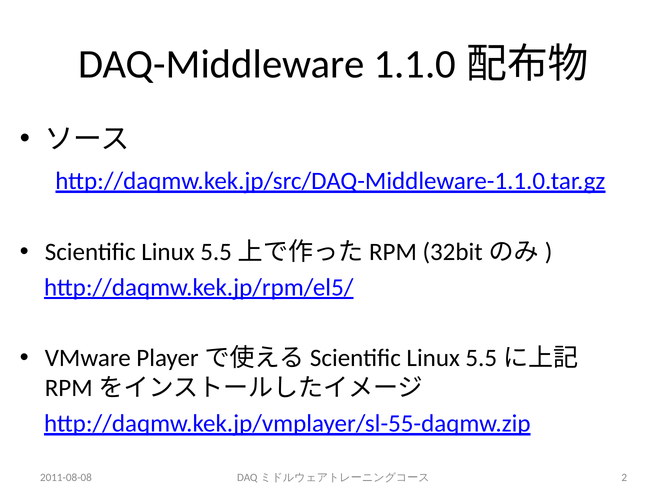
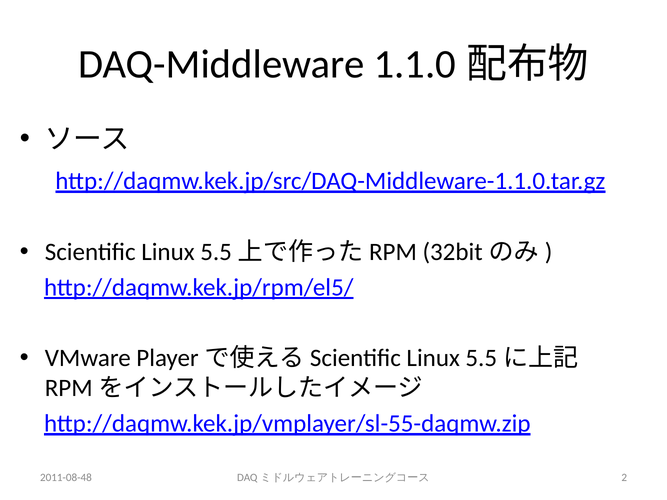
2011-08-08: 2011-08-08 -> 2011-08-48
